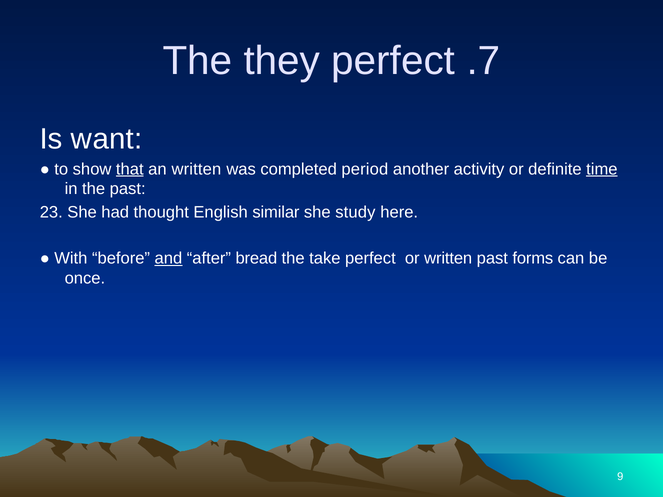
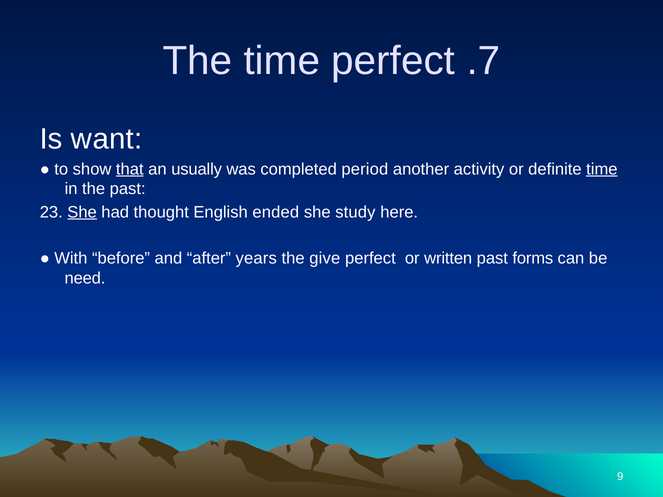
The they: they -> time
an written: written -> usually
She at (82, 212) underline: none -> present
similar: similar -> ended
and underline: present -> none
bread: bread -> years
take: take -> give
once: once -> need
